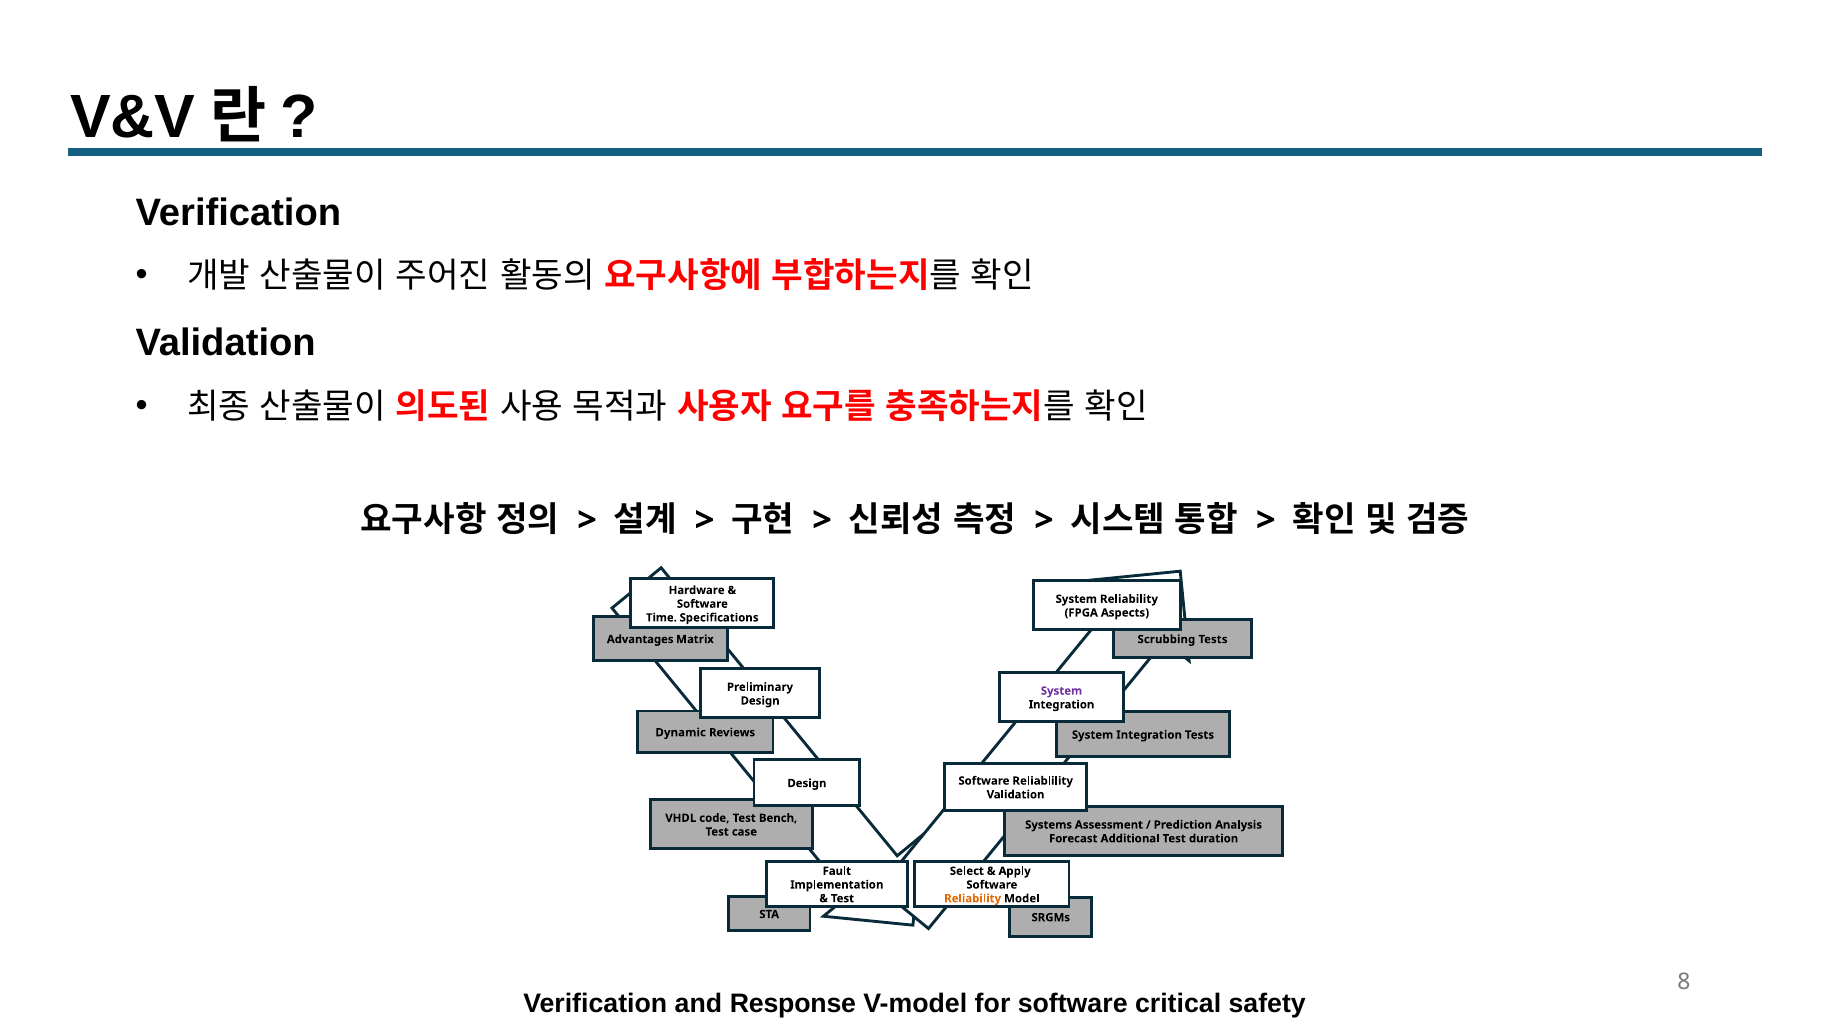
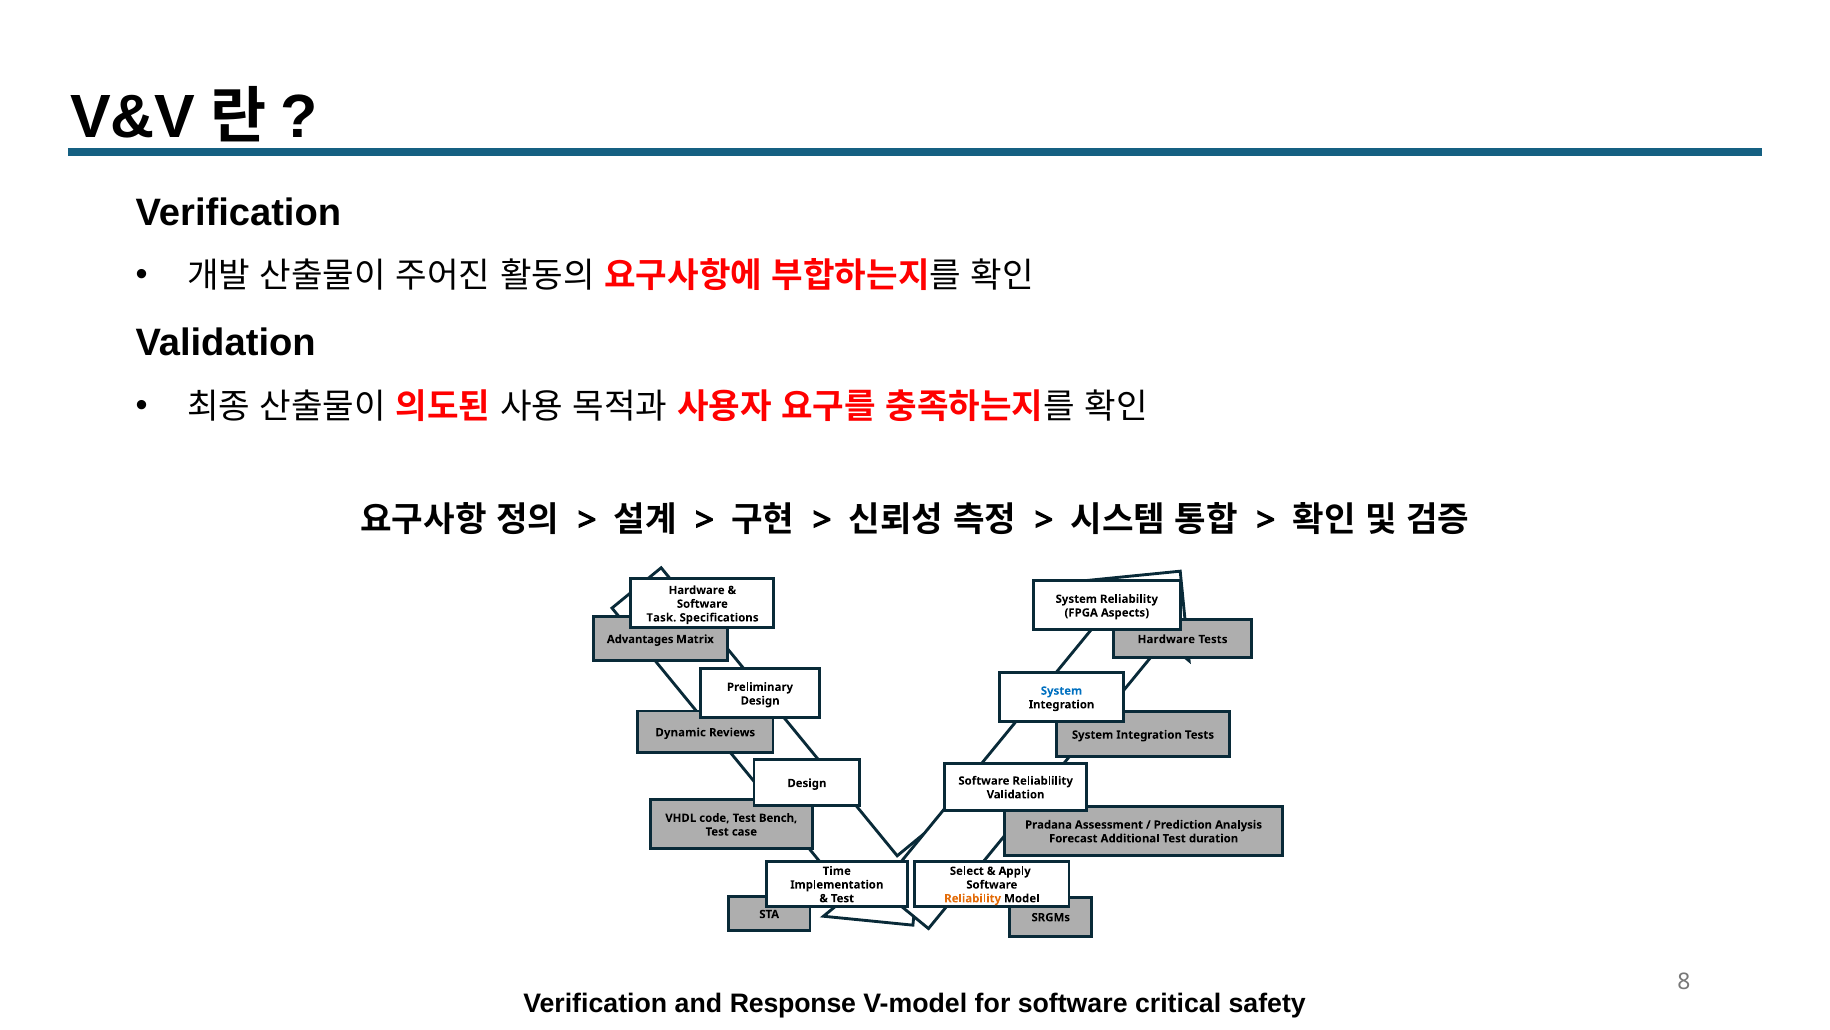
Time: Time -> Task
Scrubbing at (1166, 639): Scrubbing -> Hardware
System at (1061, 690) colour: purple -> blue
Systems: Systems -> Pradana
Fault: Fault -> Time
